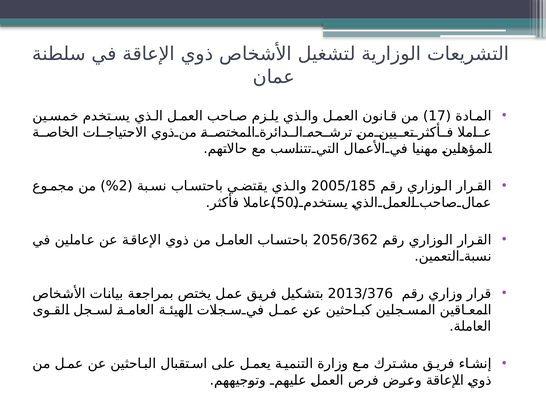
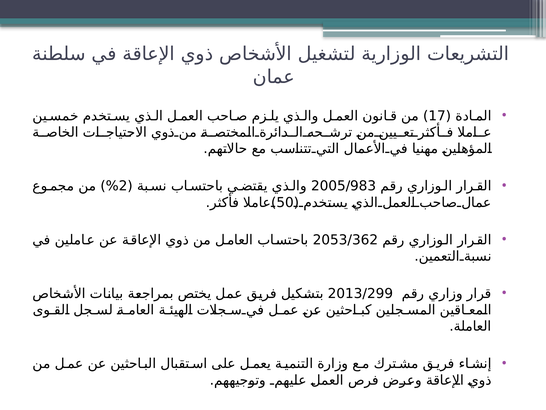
2005/185: 2005/185 -> 2005/983
2056/362: 2056/362 -> 2053/362
2013/376: 2013/376 -> 2013/299
